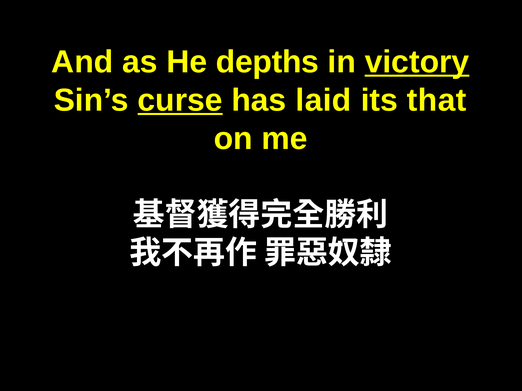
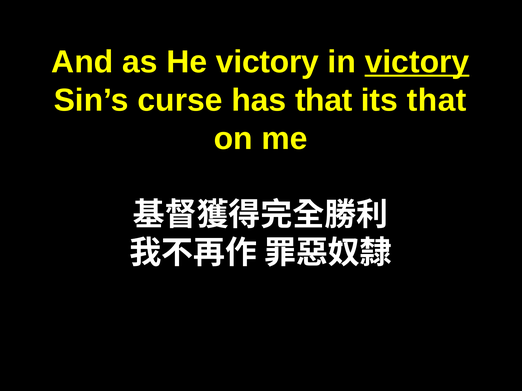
He depths: depths -> victory
curse underline: present -> none
has laid: laid -> that
